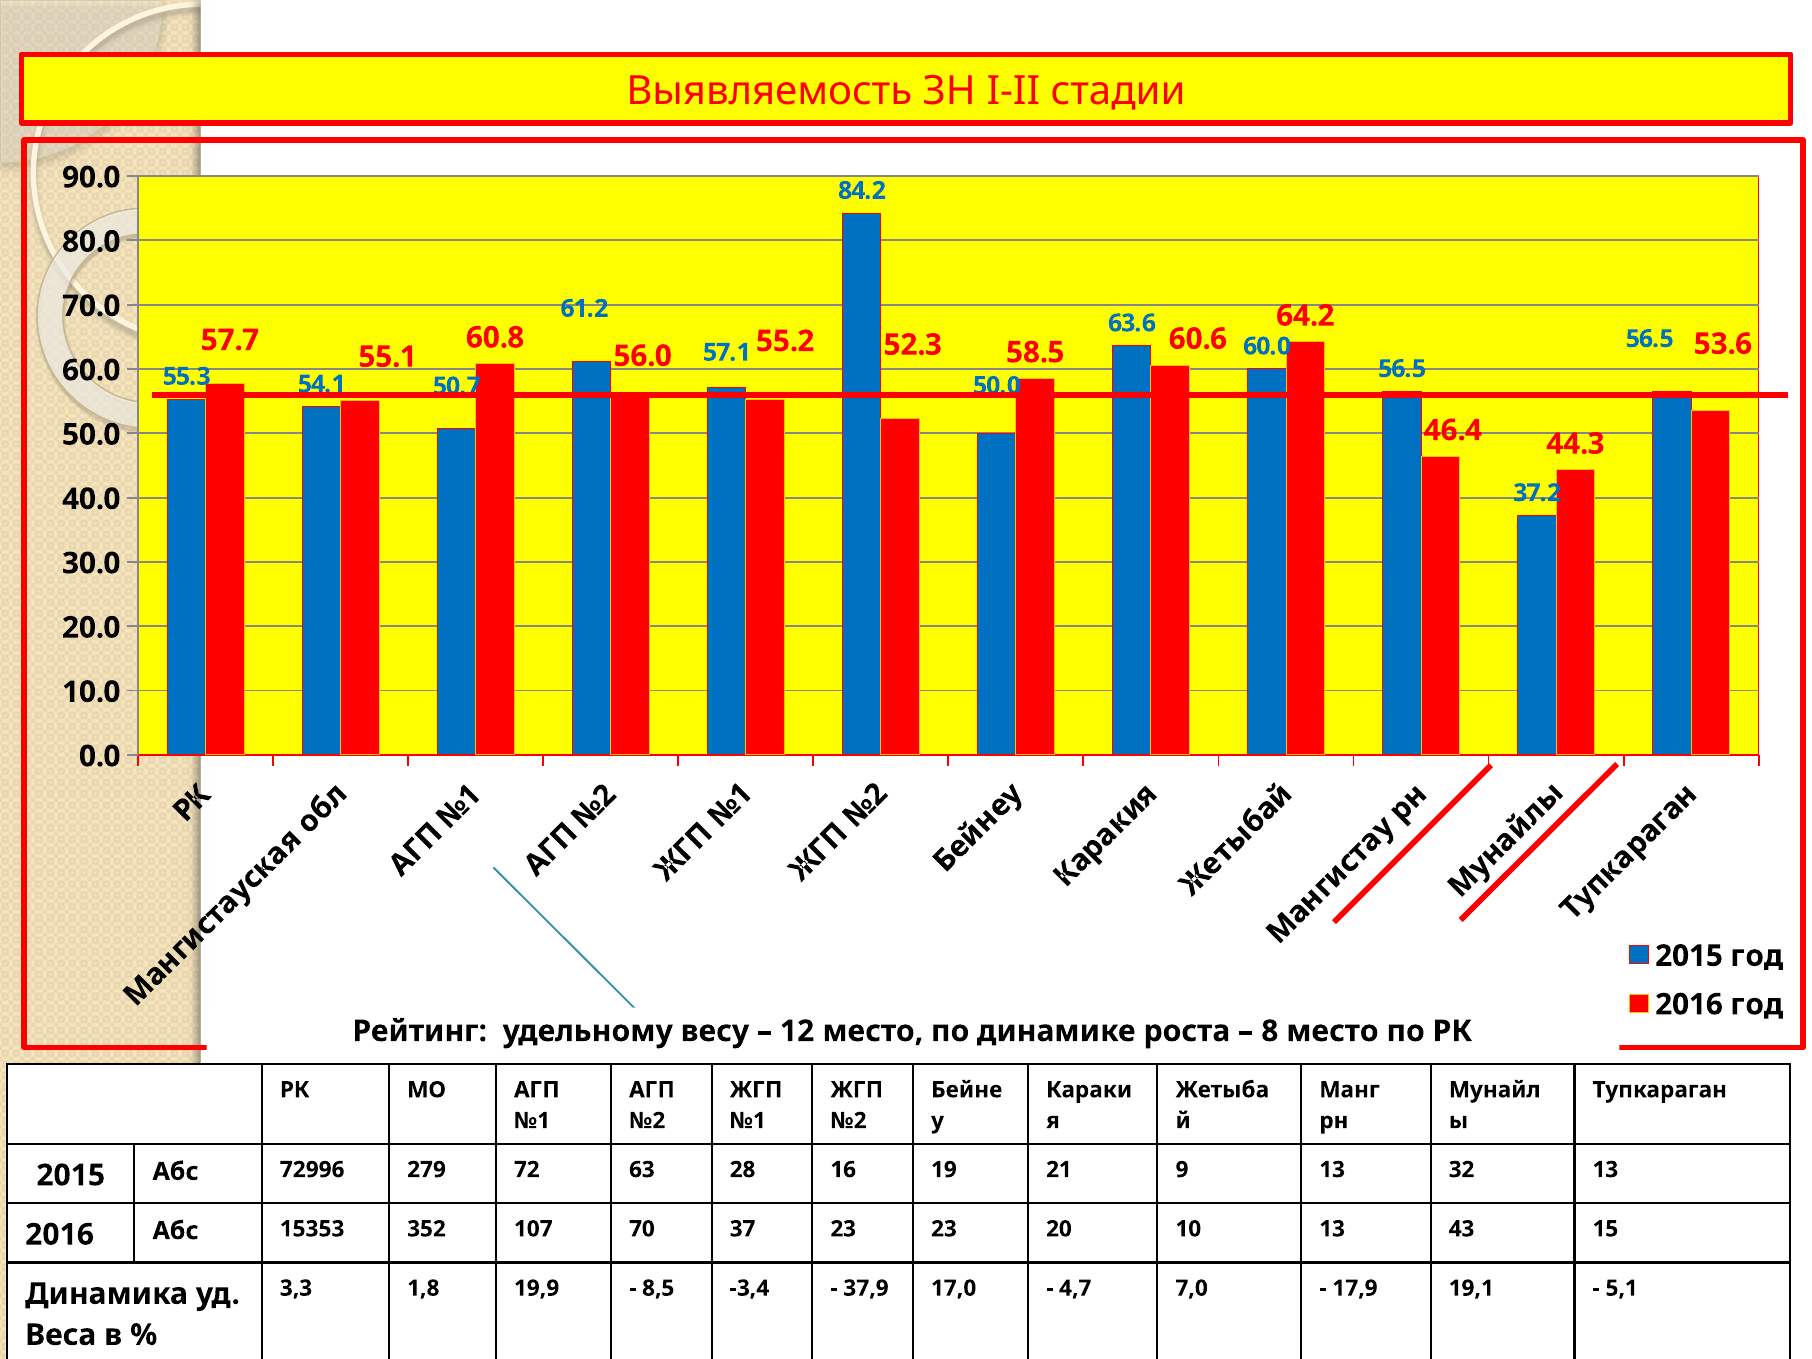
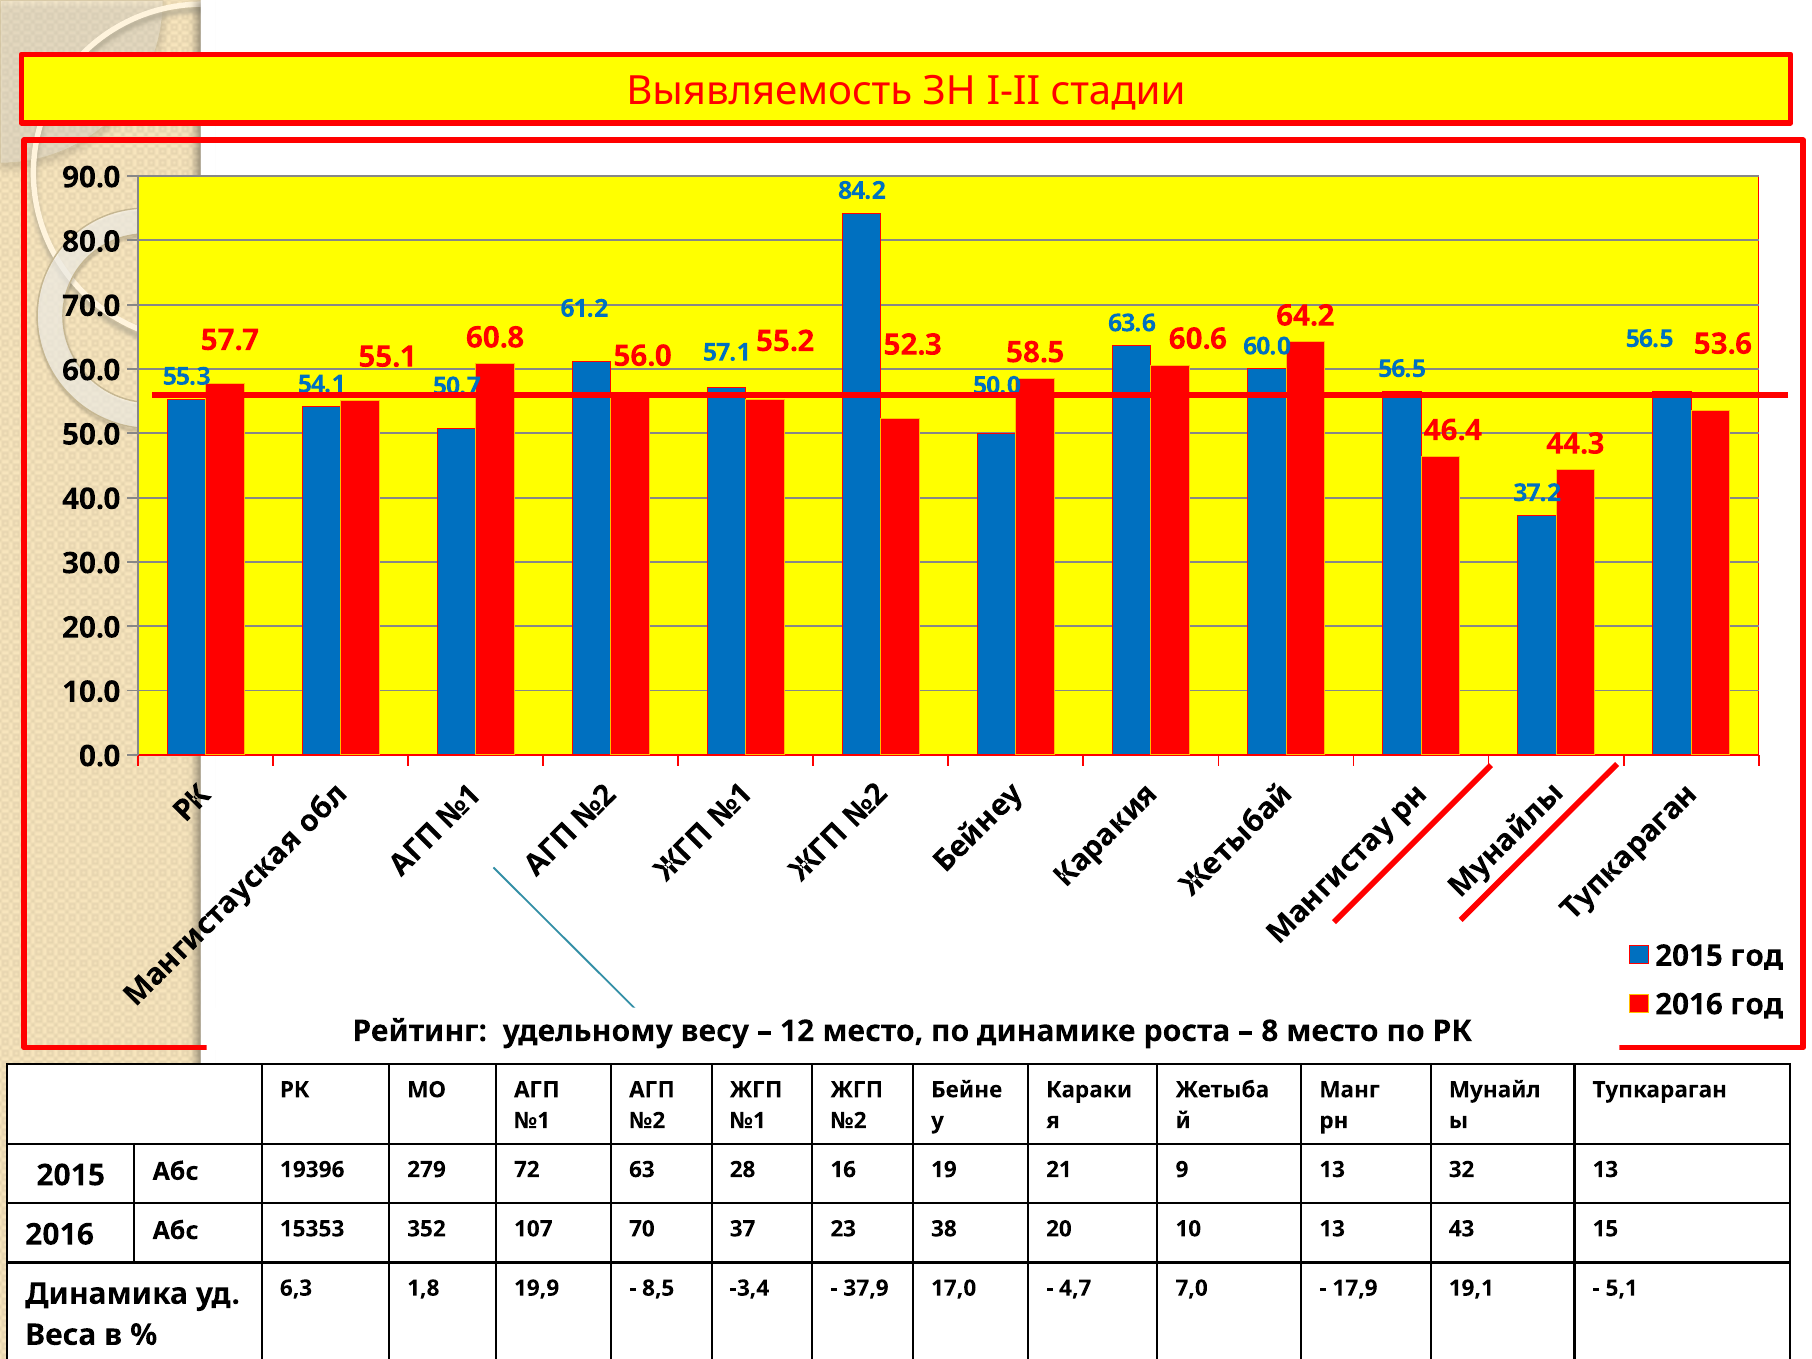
72996: 72996 -> 19396
23 23: 23 -> 38
3,3: 3,3 -> 6,3
